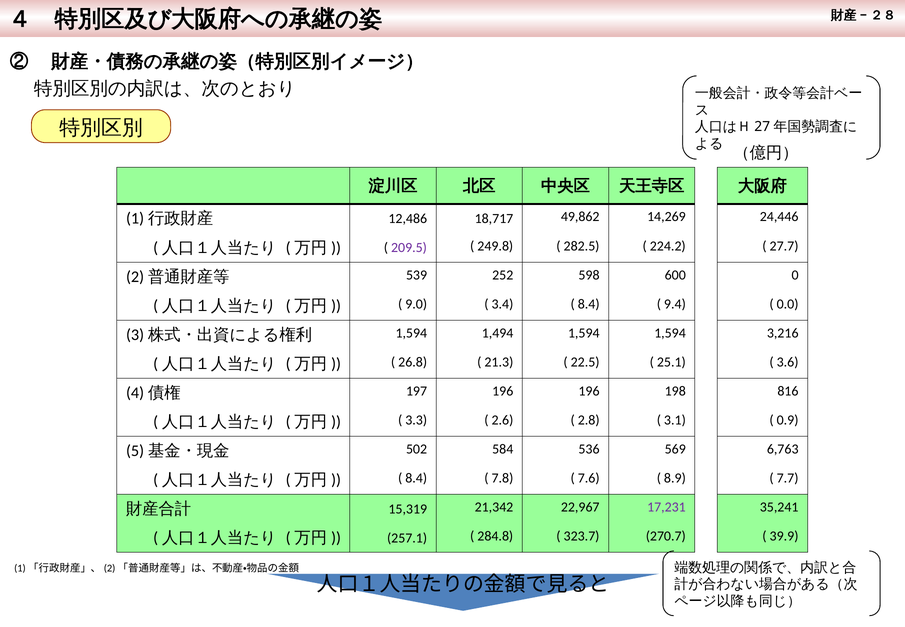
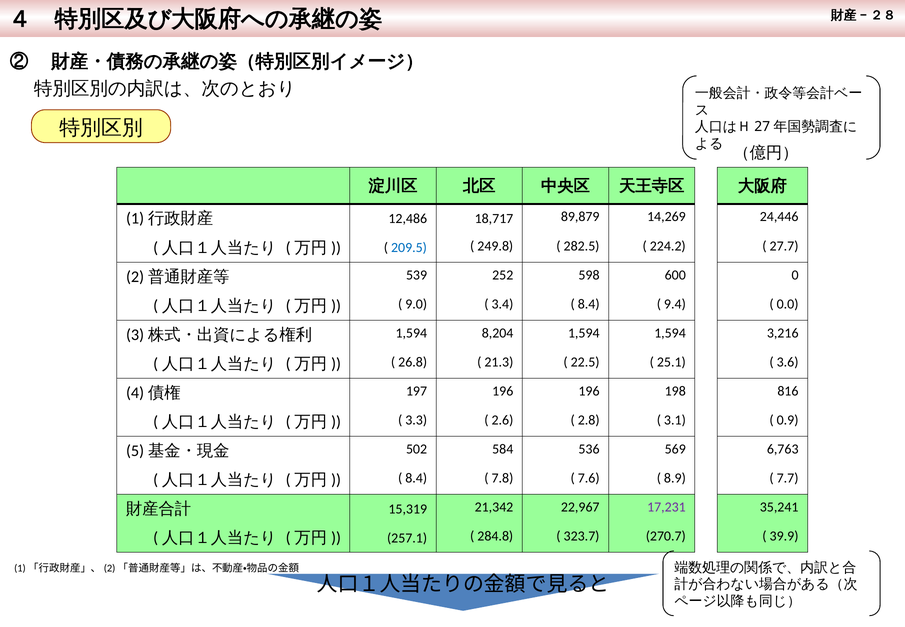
49,862: 49,862 -> 89,879
209.5 colour: purple -> blue
1,494: 1,494 -> 8,204
